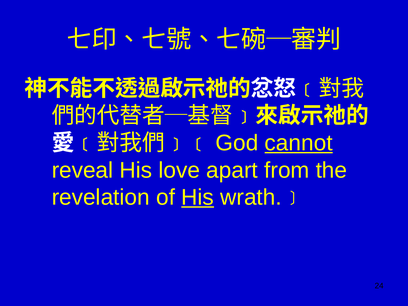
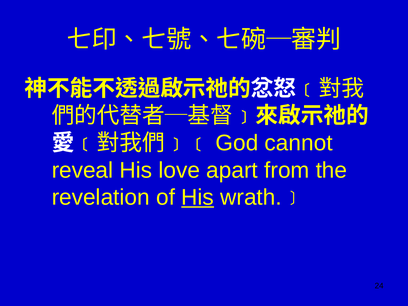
cannot underline: present -> none
